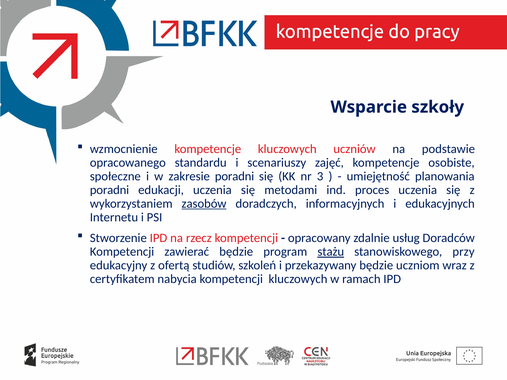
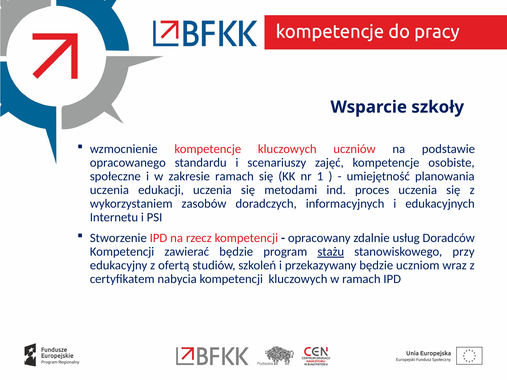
zakresie poradni: poradni -> ramach
3: 3 -> 1
poradni at (109, 190): poradni -> uczenia
zasobów underline: present -> none
